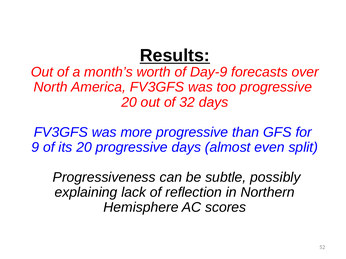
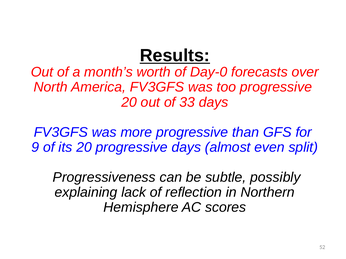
Day-9: Day-9 -> Day-0
32: 32 -> 33
